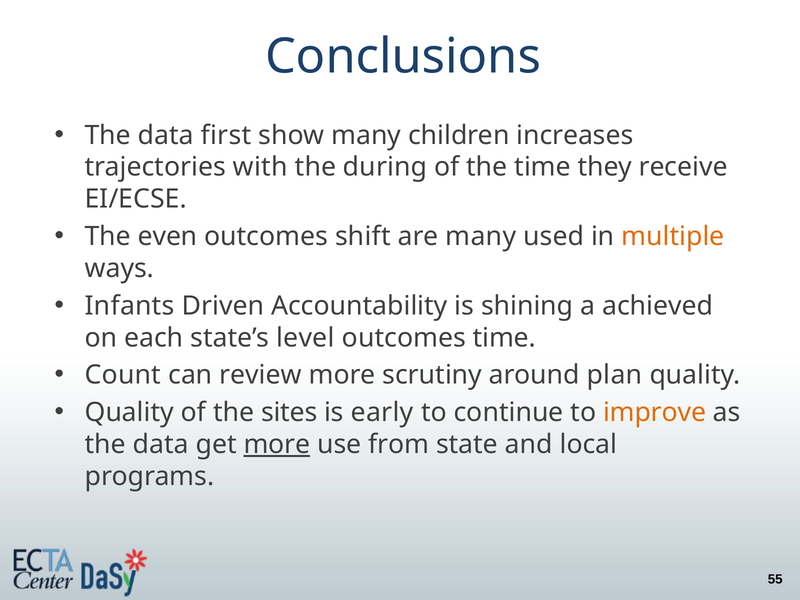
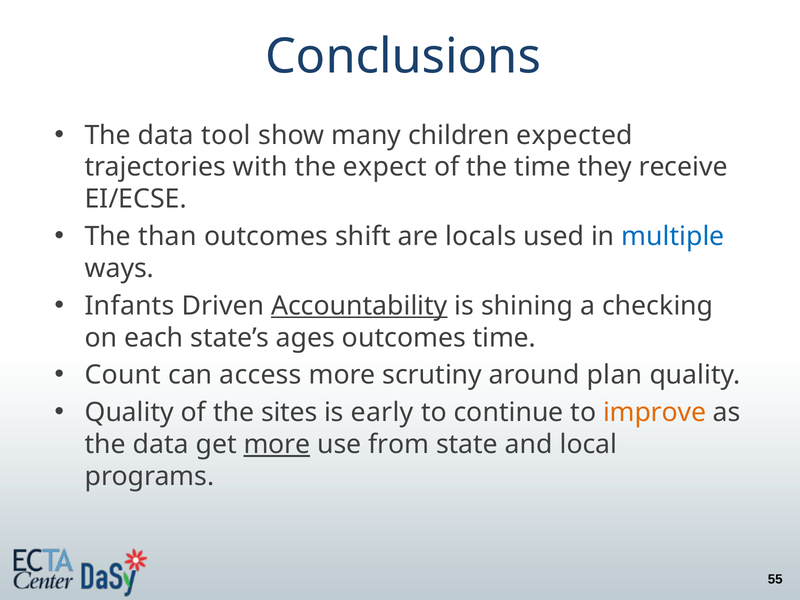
first: first -> tool
increases: increases -> expected
during: during -> expect
even: even -> than
are many: many -> locals
multiple colour: orange -> blue
Accountability underline: none -> present
achieved: achieved -> checking
level: level -> ages
review: review -> access
